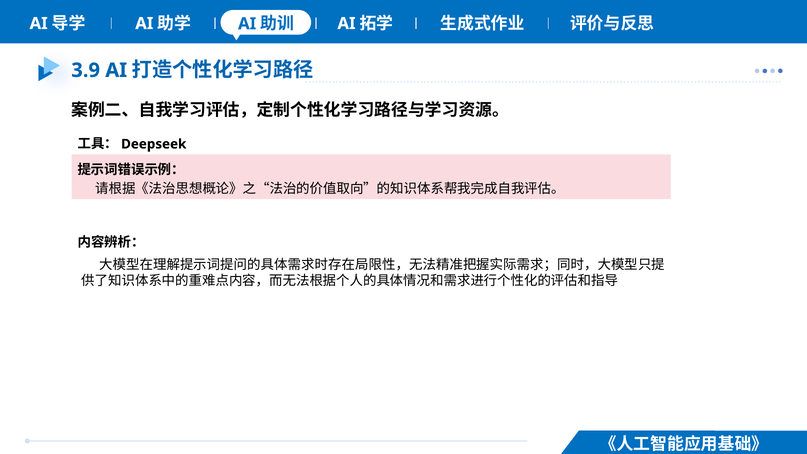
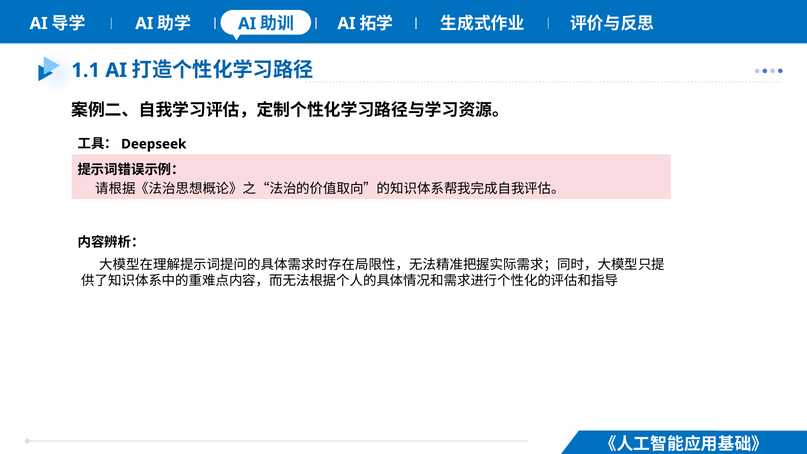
3.9: 3.9 -> 1.1
